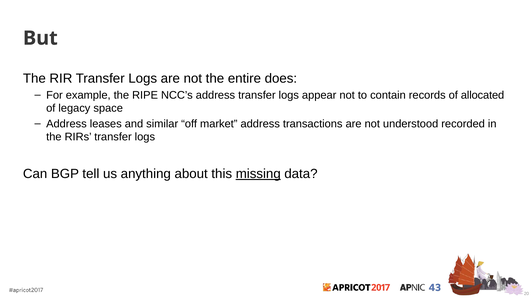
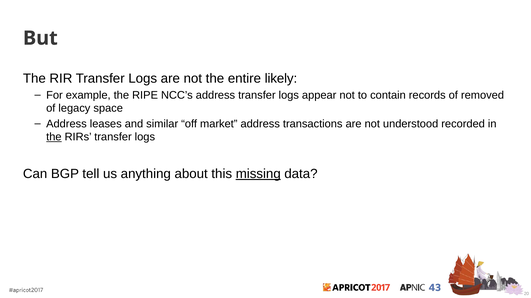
does: does -> likely
allocated: allocated -> removed
the at (54, 137) underline: none -> present
